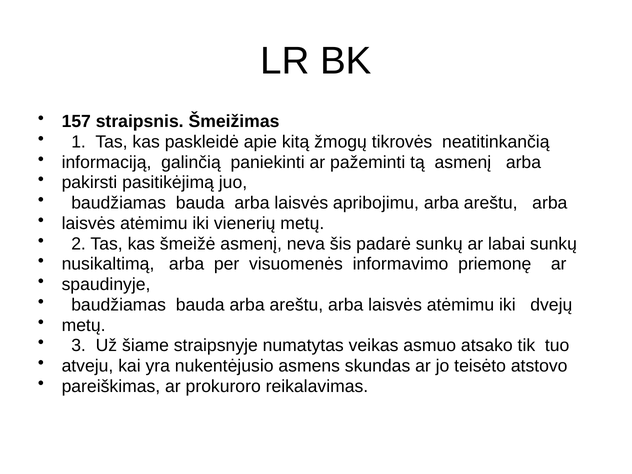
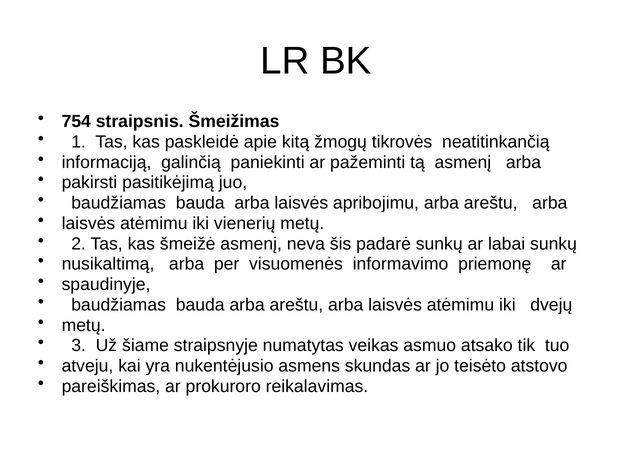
157: 157 -> 754
